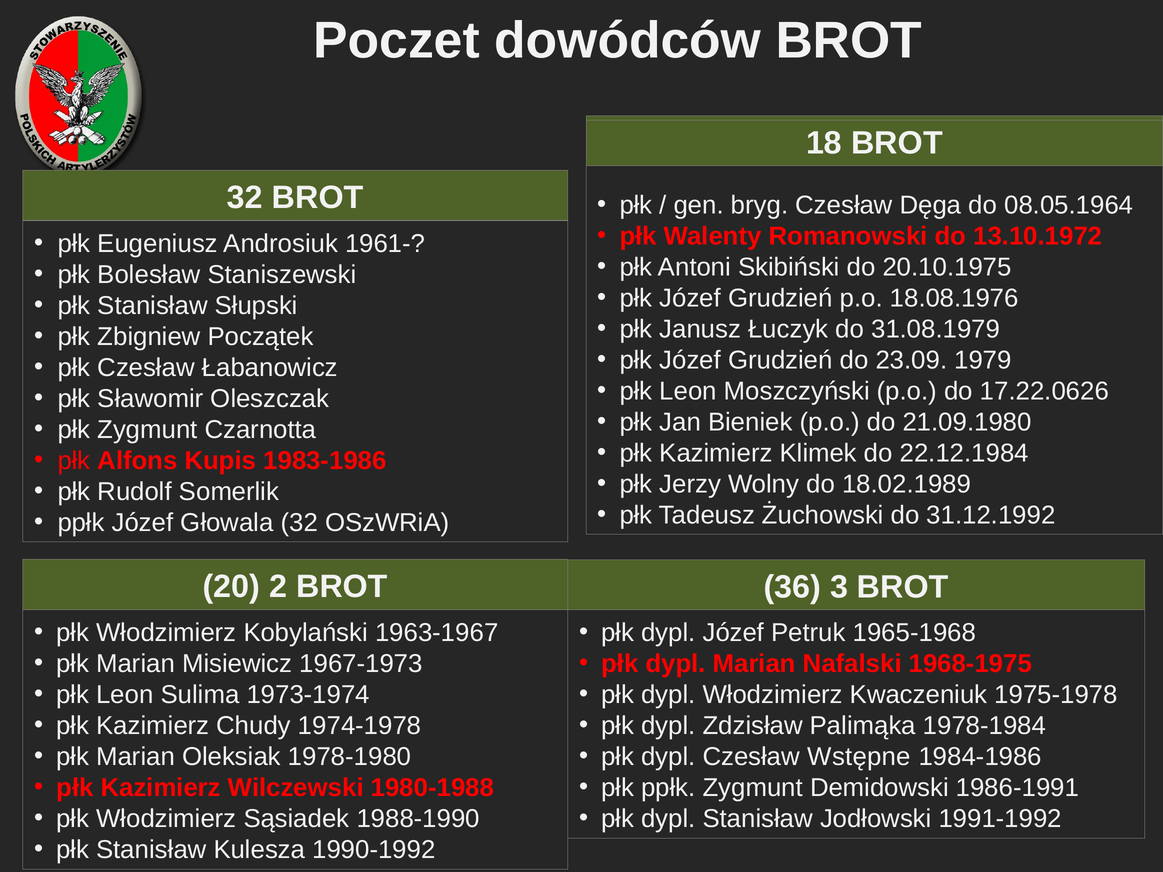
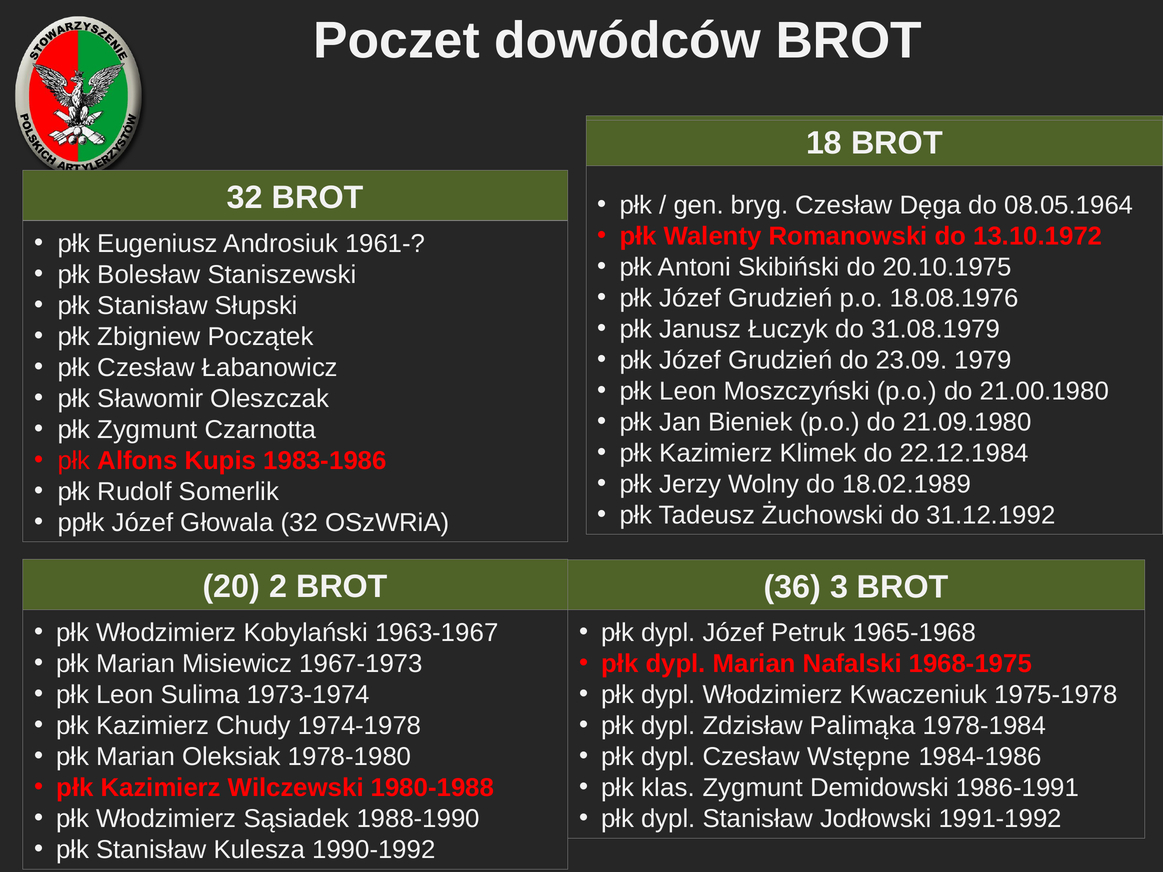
17.22.0626: 17.22.0626 -> 21.00.1980
płk ppłk: ppłk -> klas
